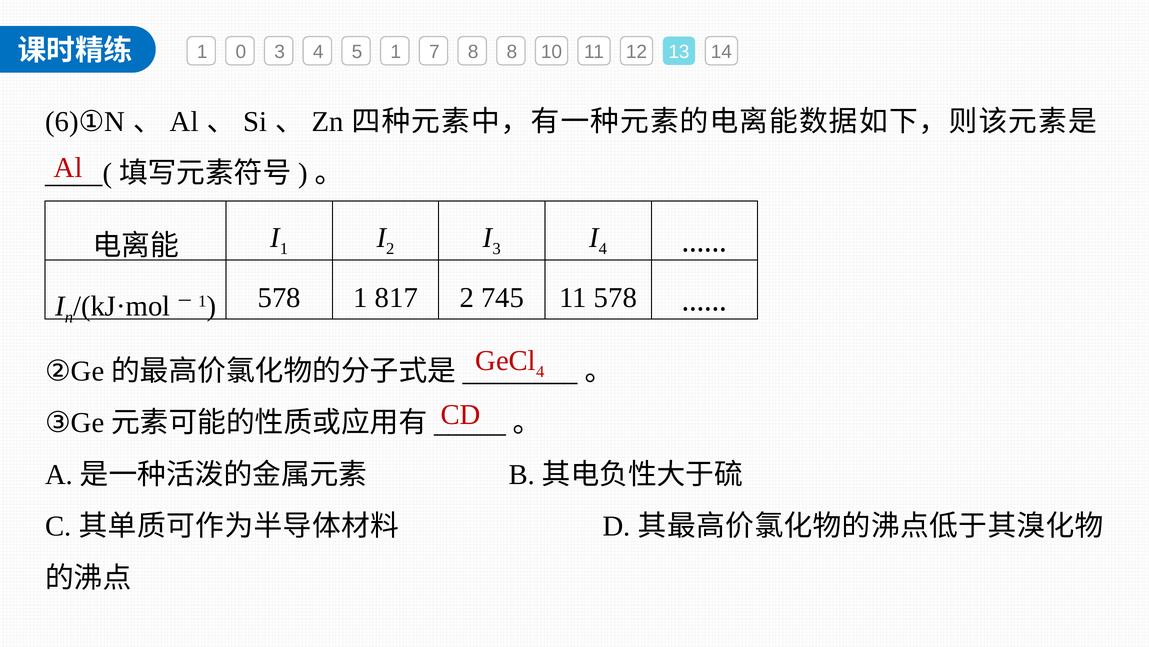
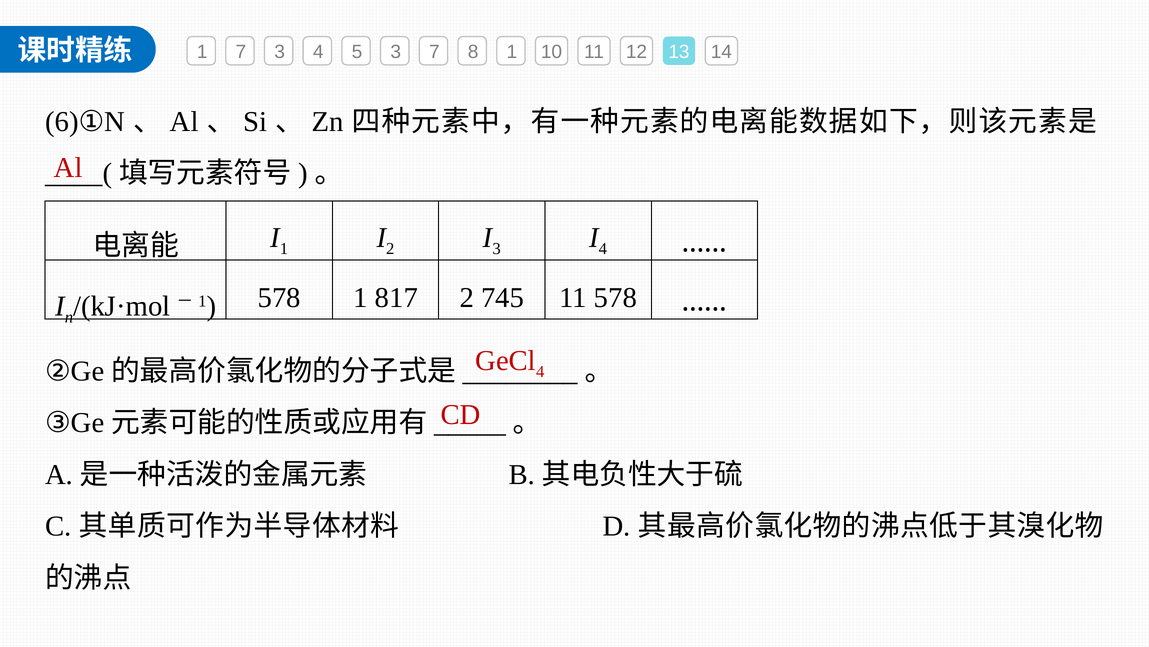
1 0: 0 -> 7
5 1: 1 -> 3
8 8: 8 -> 1
